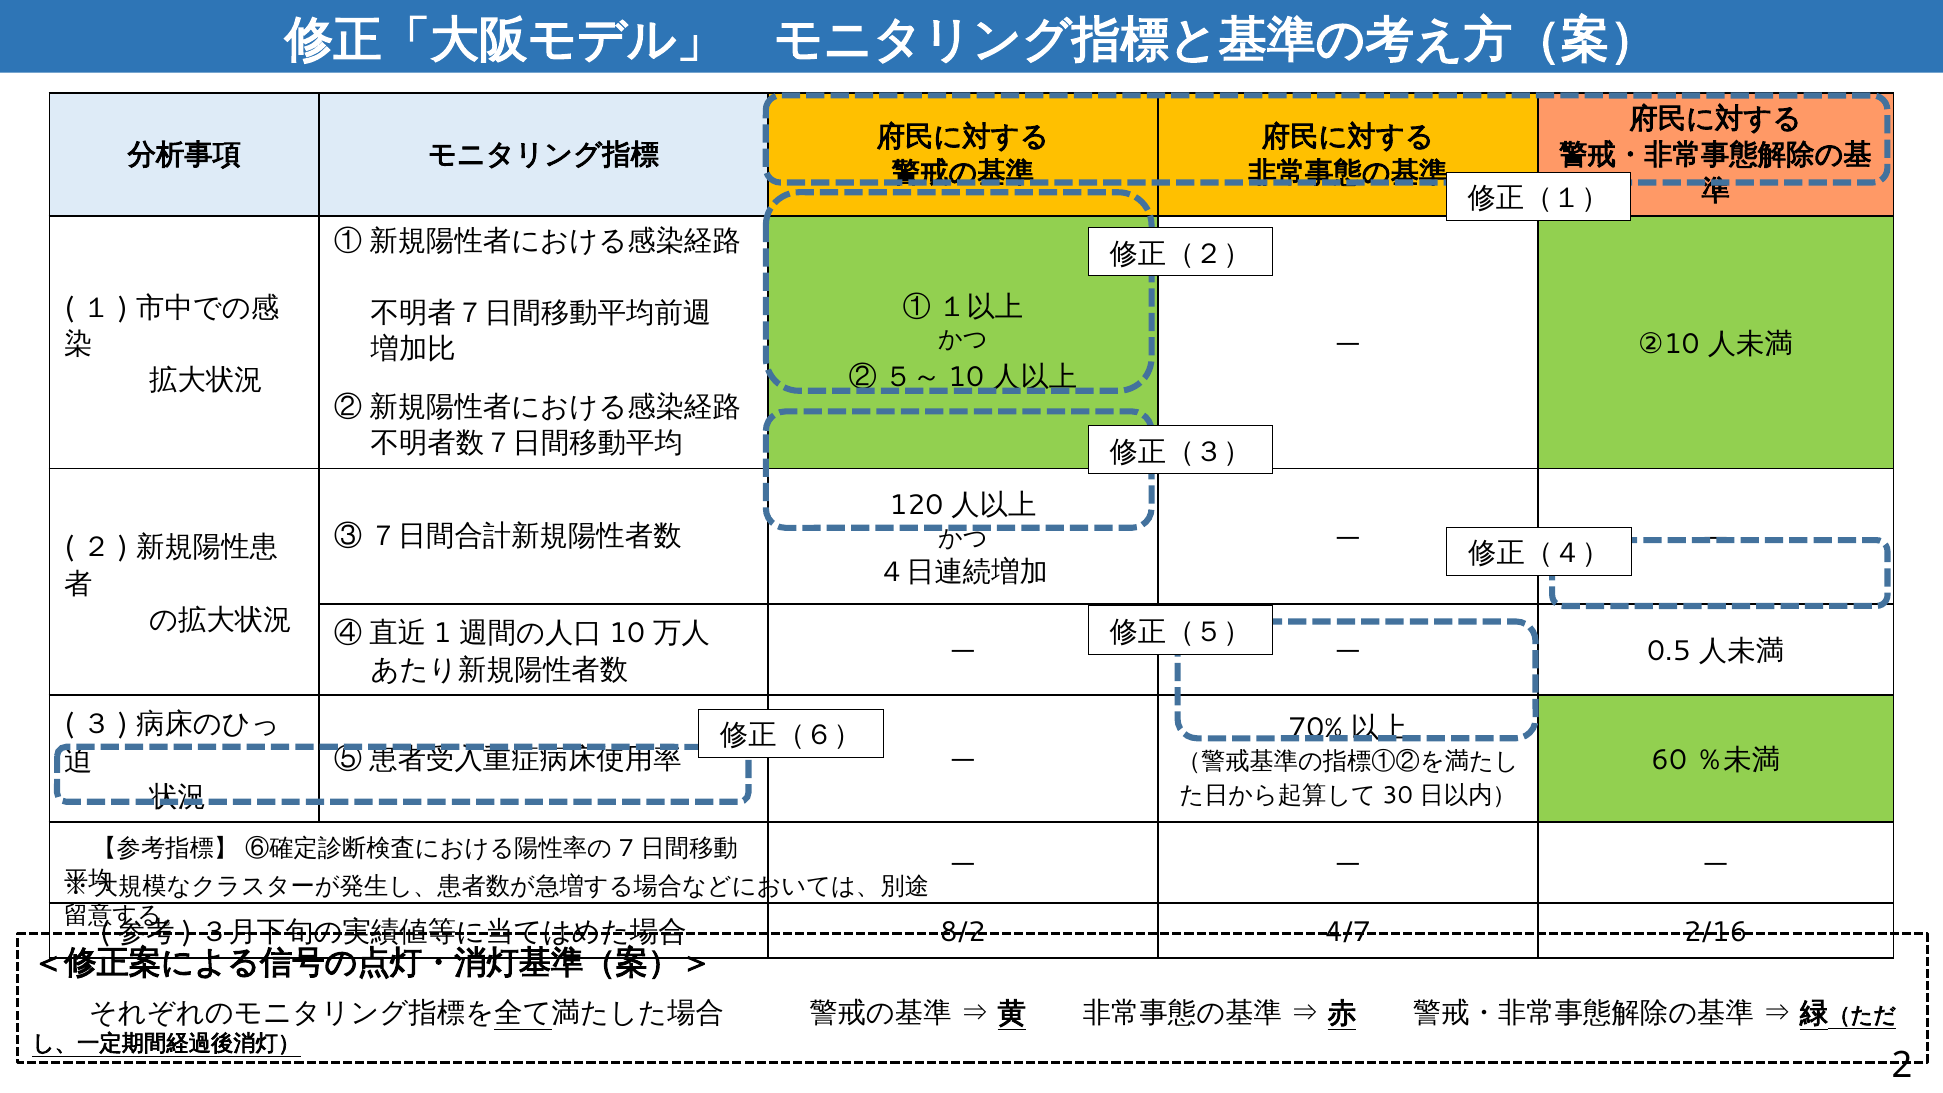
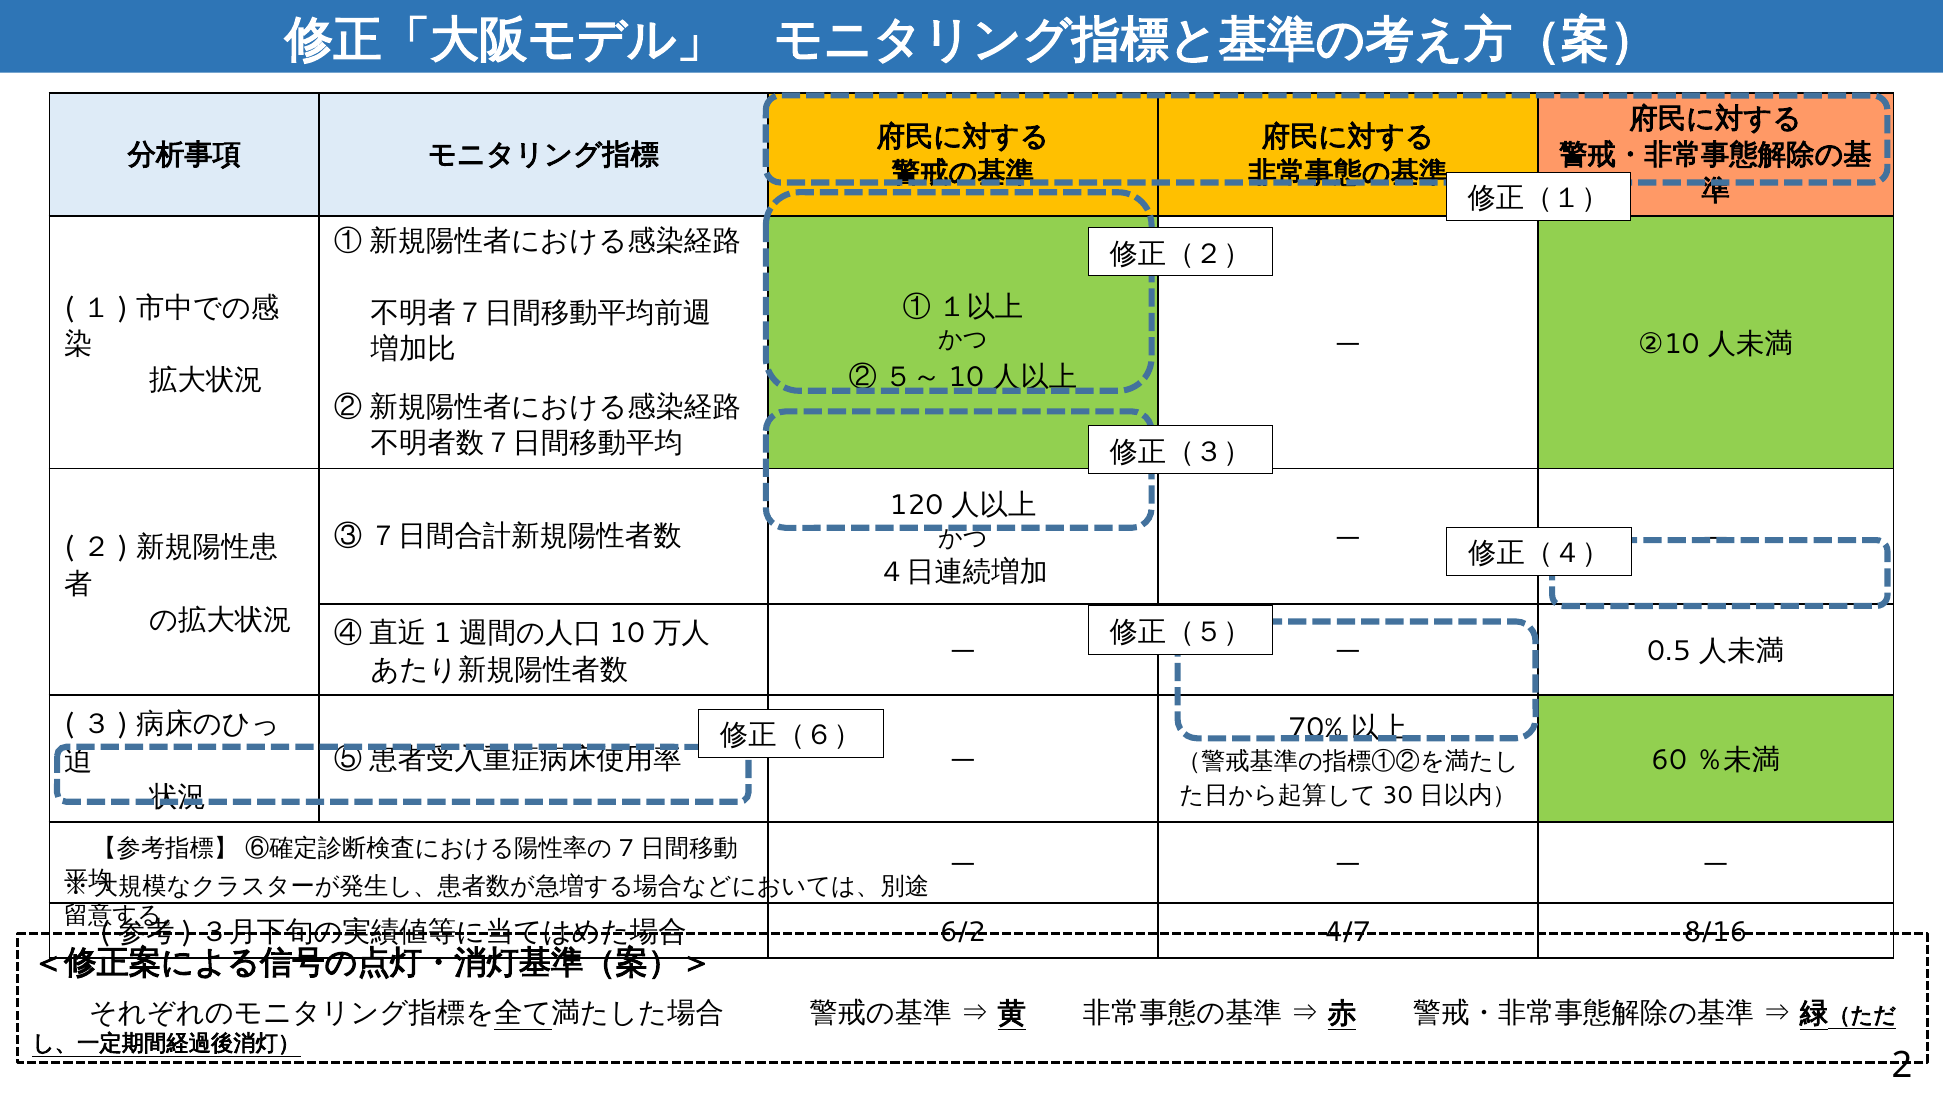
8/2: 8/2 -> 6/2
2/16: 2/16 -> 8/16
